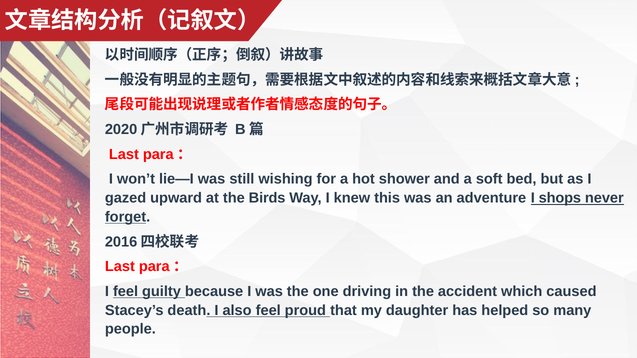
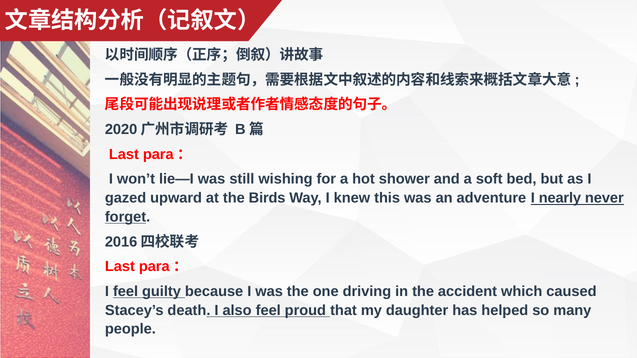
shops: shops -> nearly
